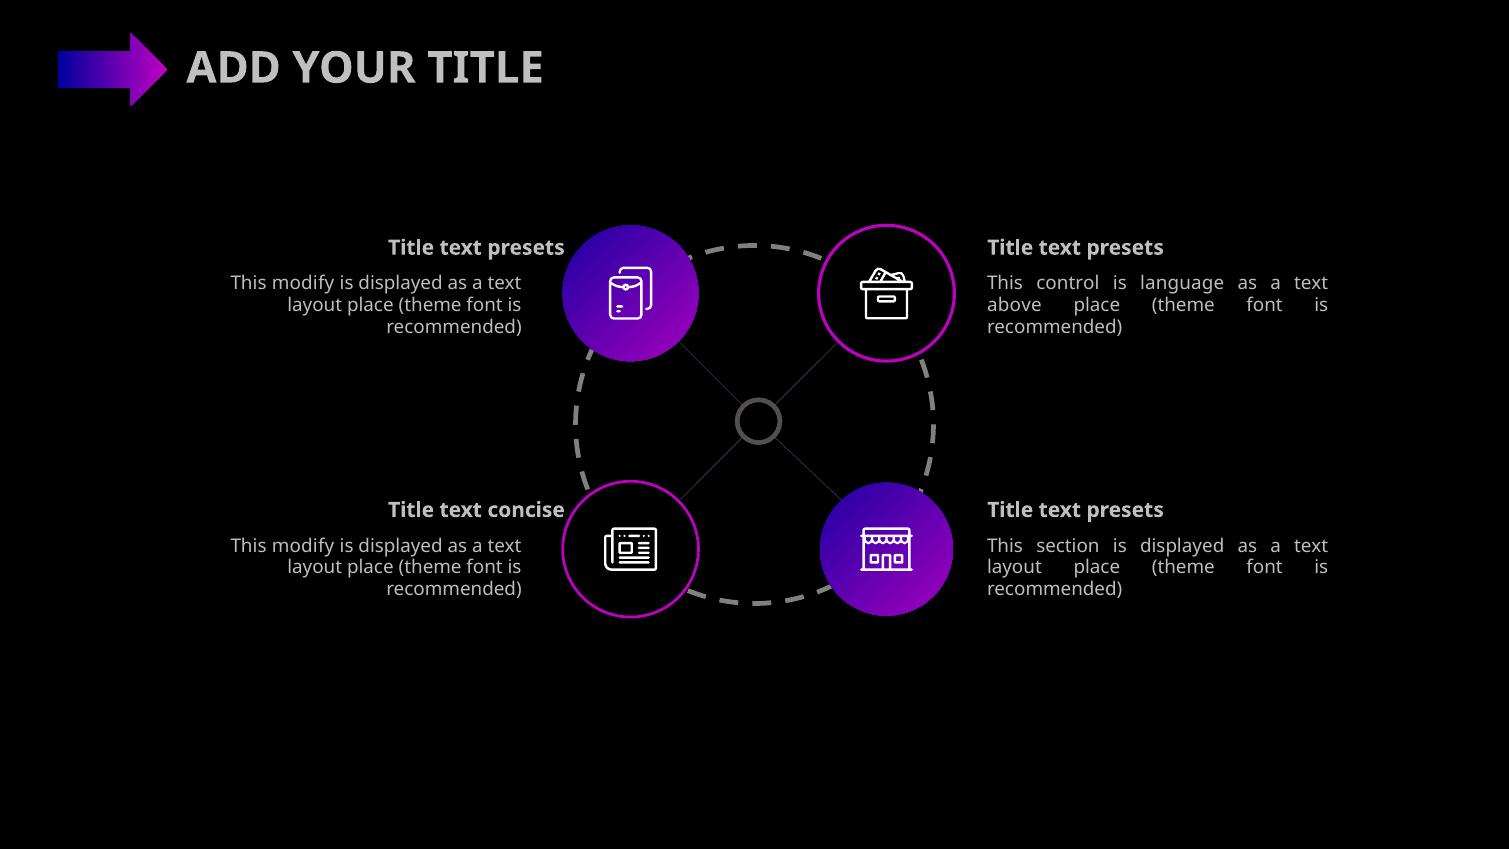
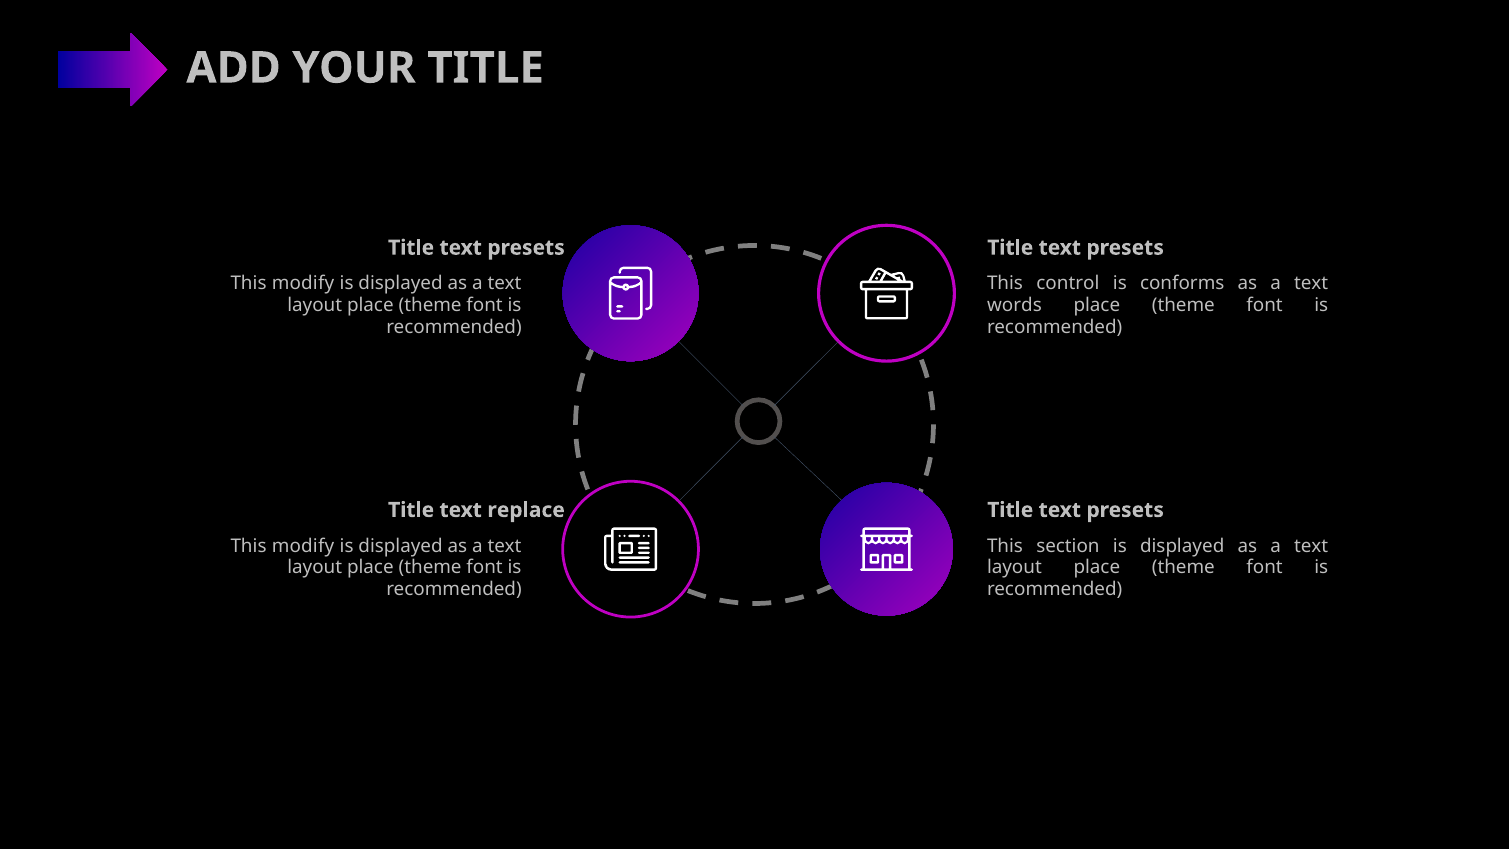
language: language -> conforms
above: above -> words
concise: concise -> replace
